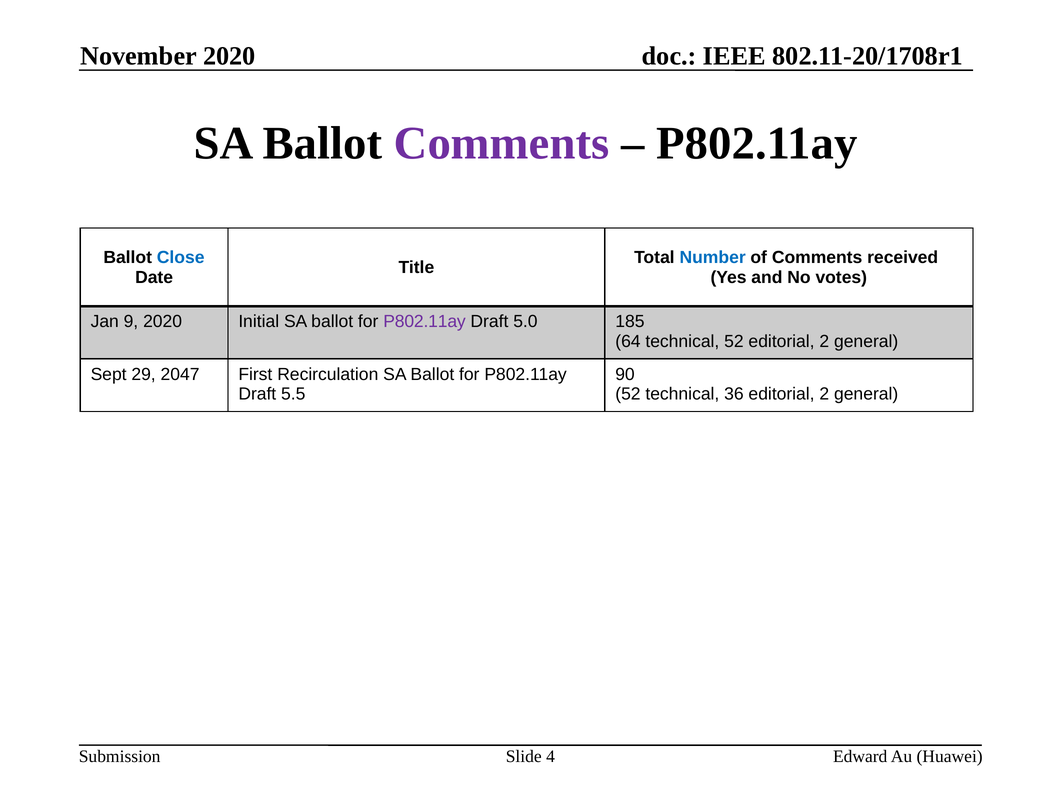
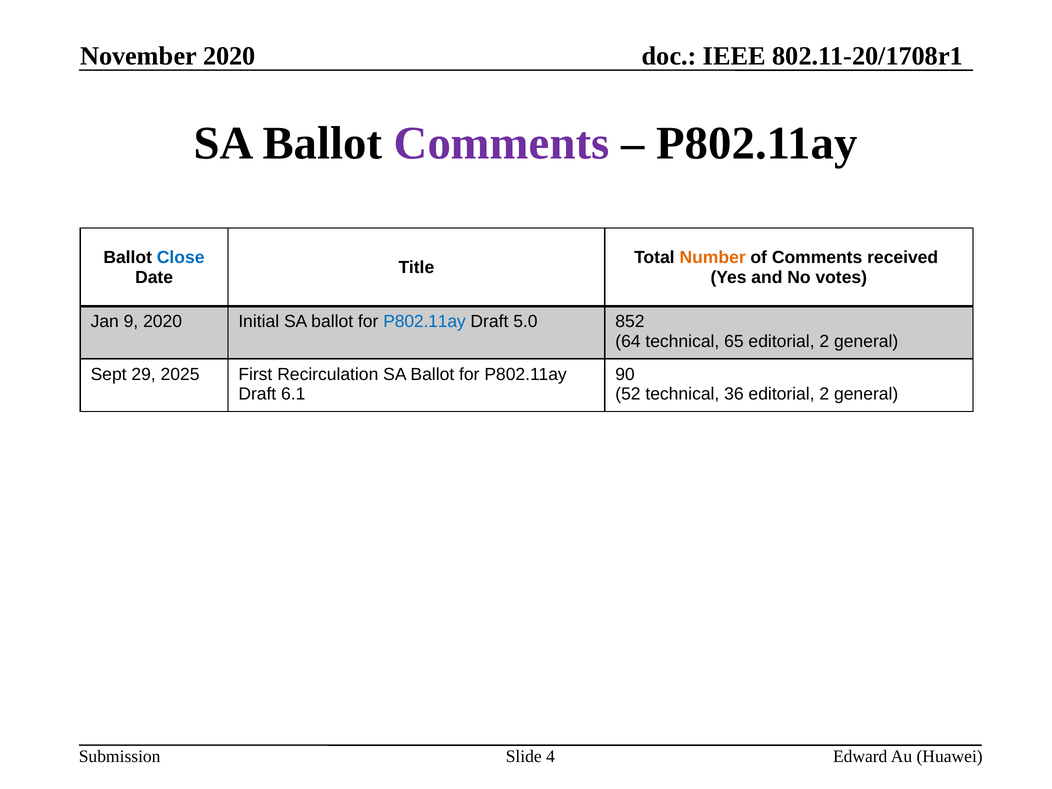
Number colour: blue -> orange
P802.11ay at (425, 322) colour: purple -> blue
185: 185 -> 852
technical 52: 52 -> 65
2047: 2047 -> 2025
5.5: 5.5 -> 6.1
